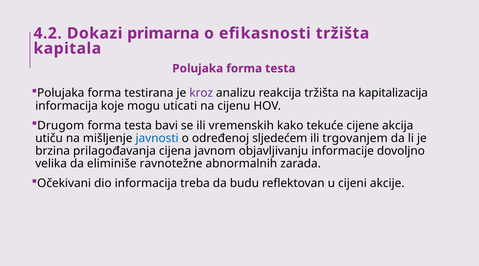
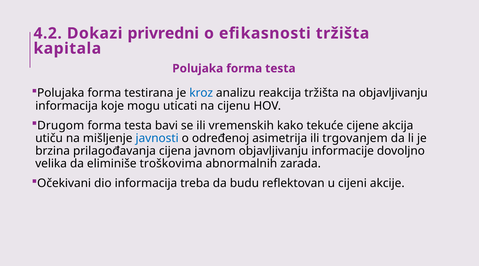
primarna: primarna -> privredni
kroz colour: purple -> blue
na kapitalizacija: kapitalizacija -> objavljivanju
sljedećem: sljedećem -> asimetrija
ravnotežne: ravnotežne -> troškovima
